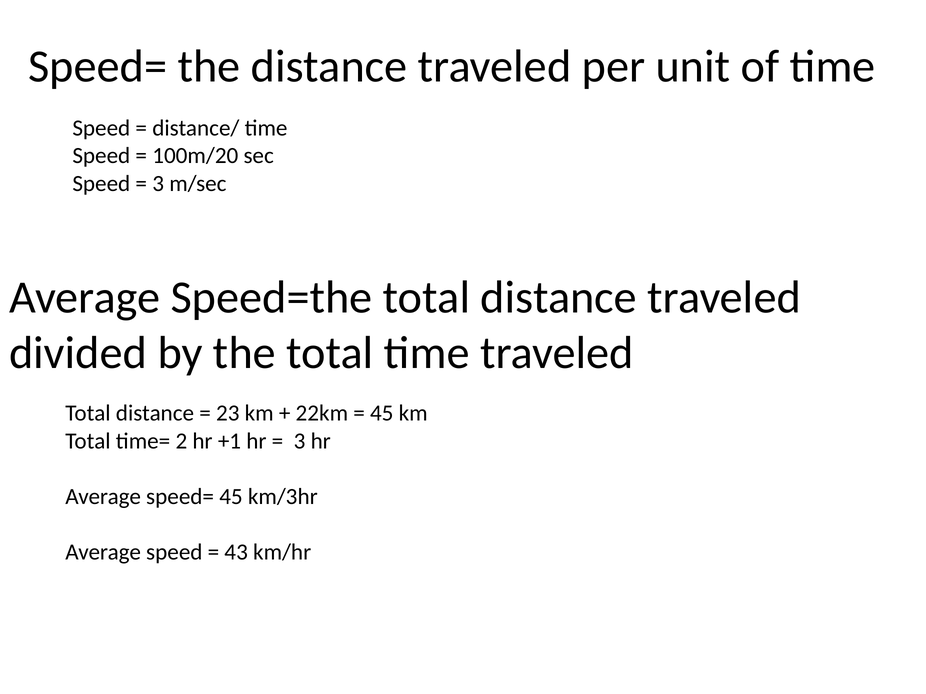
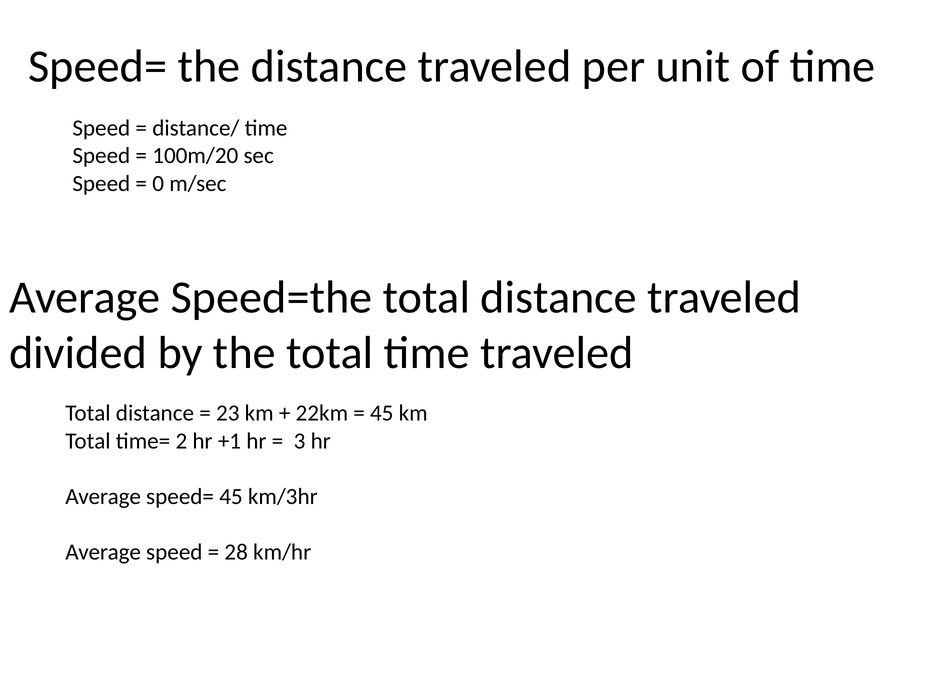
3 at (158, 184): 3 -> 0
43: 43 -> 28
